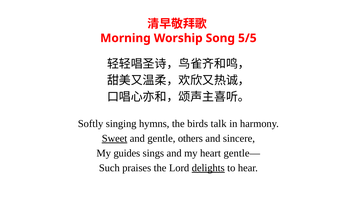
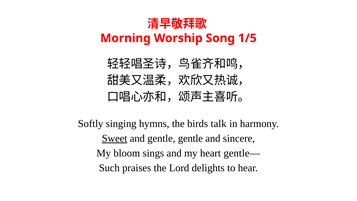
5/5: 5/5 -> 1/5
gentle others: others -> gentle
guides: guides -> bloom
delights underline: present -> none
